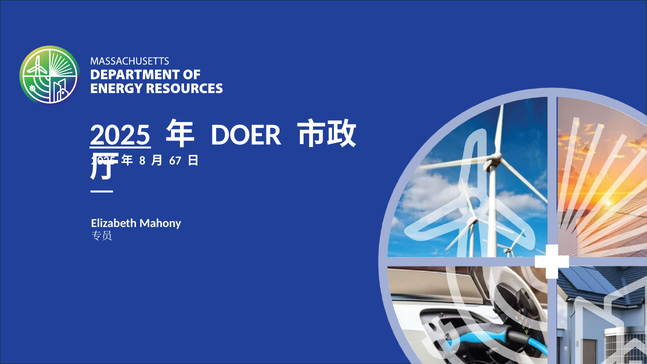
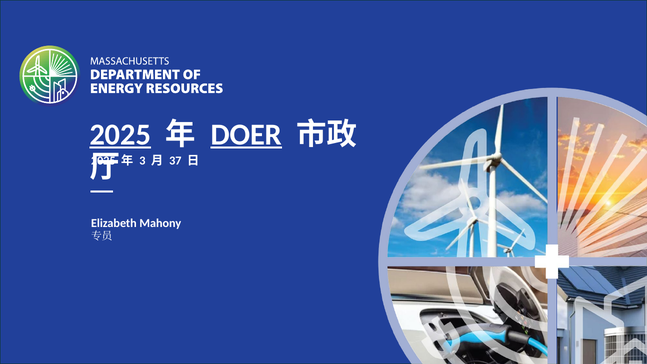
DOER underline: none -> present
8: 8 -> 3
67: 67 -> 37
